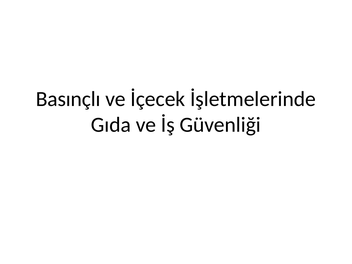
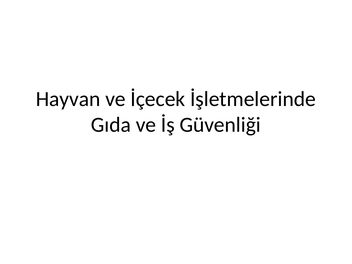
Basınçlı: Basınçlı -> Hayvan
